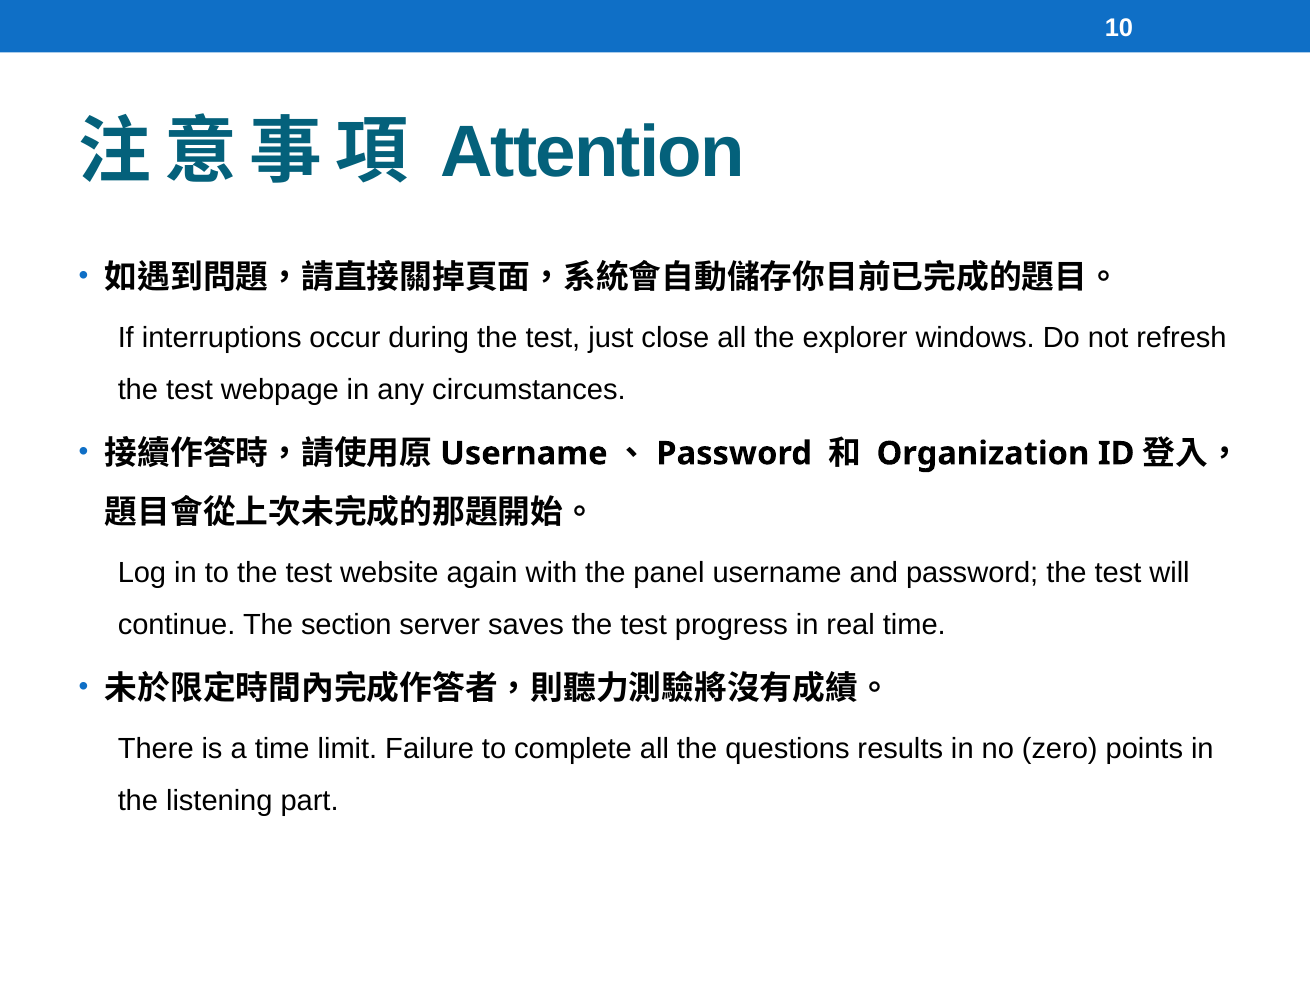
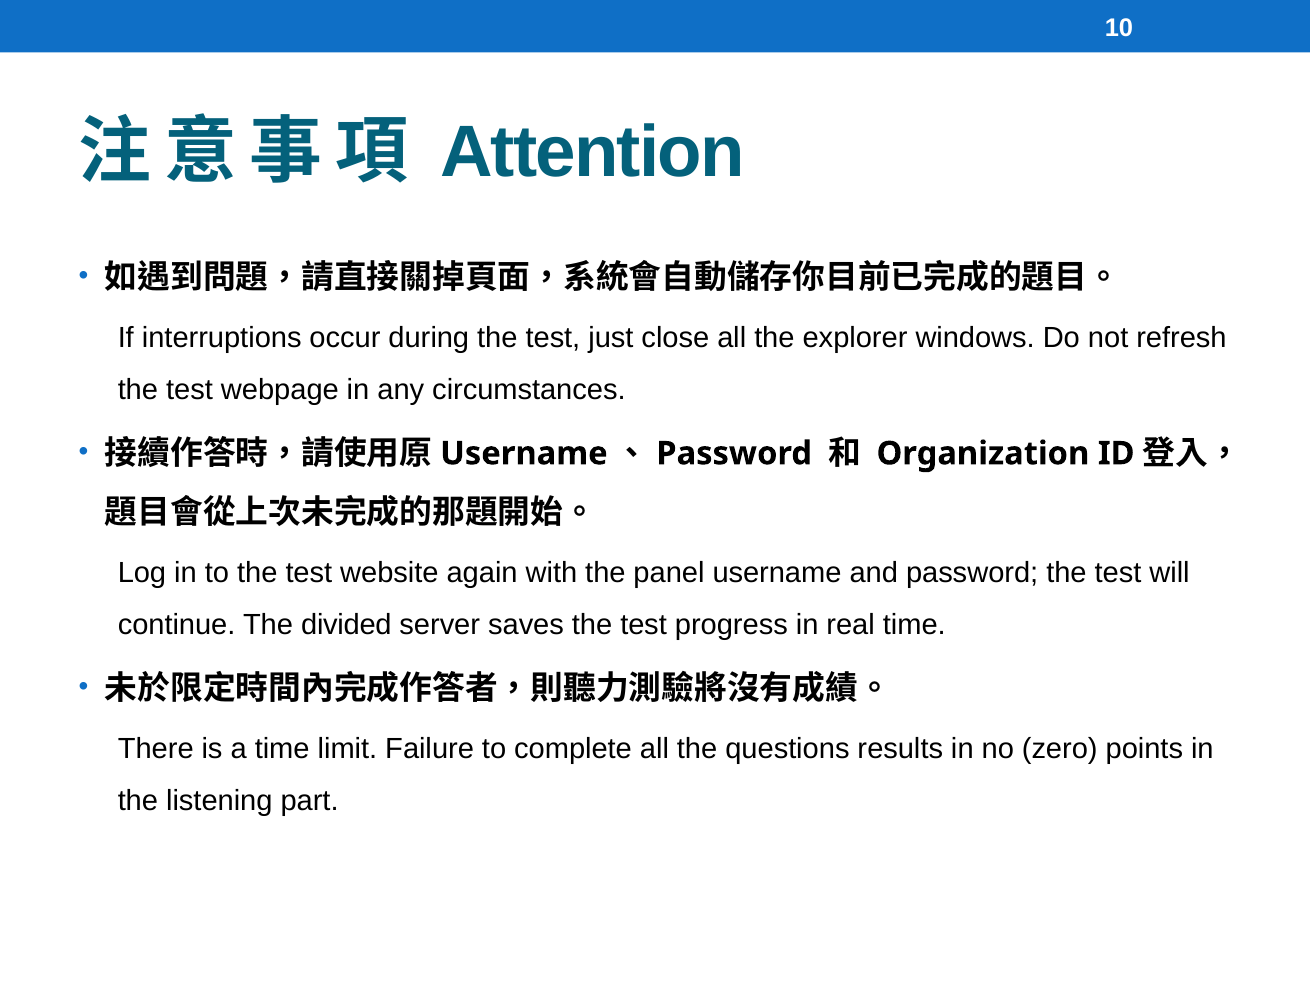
section: section -> divided
